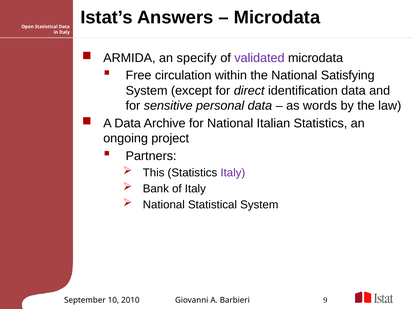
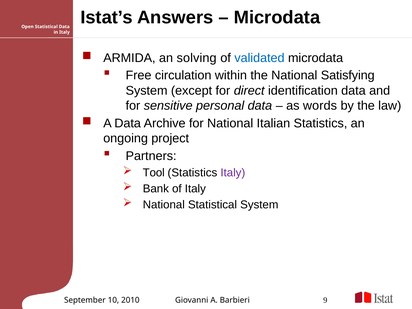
specify: specify -> solving
validated colour: purple -> blue
This: This -> Tool
